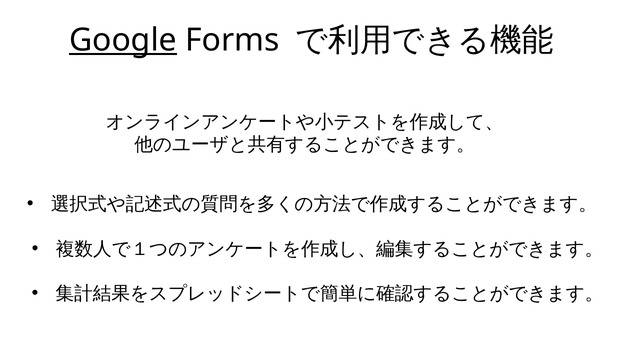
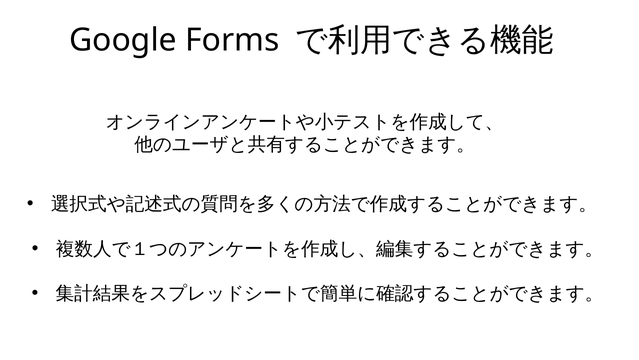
Google underline: present -> none
